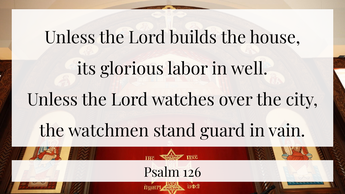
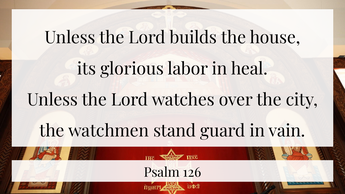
well: well -> heal
